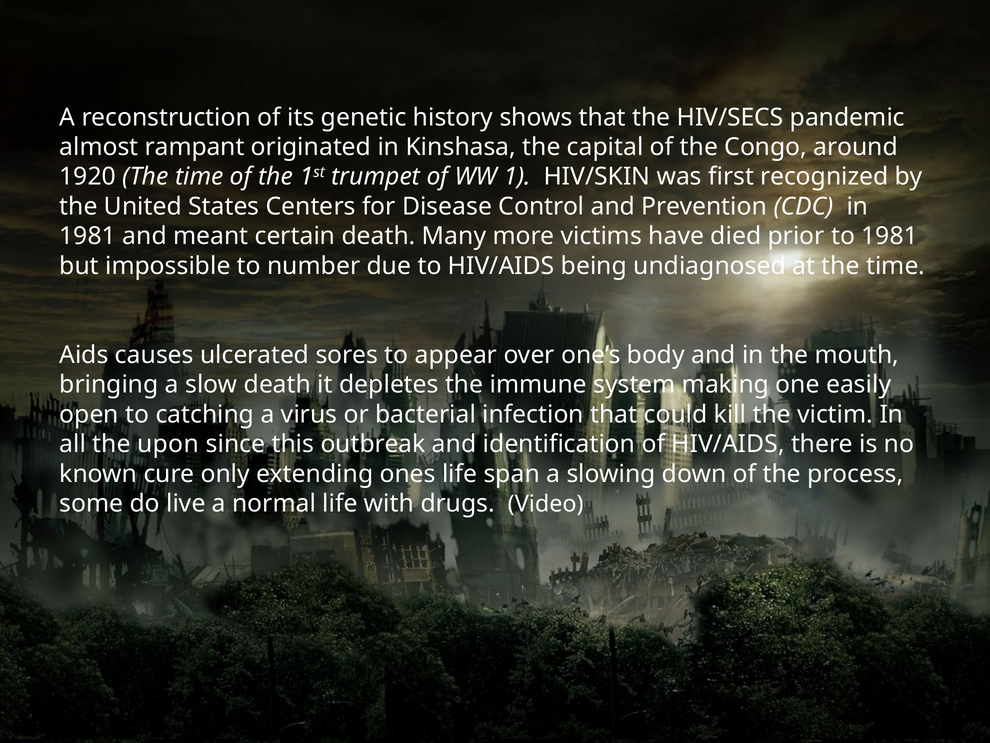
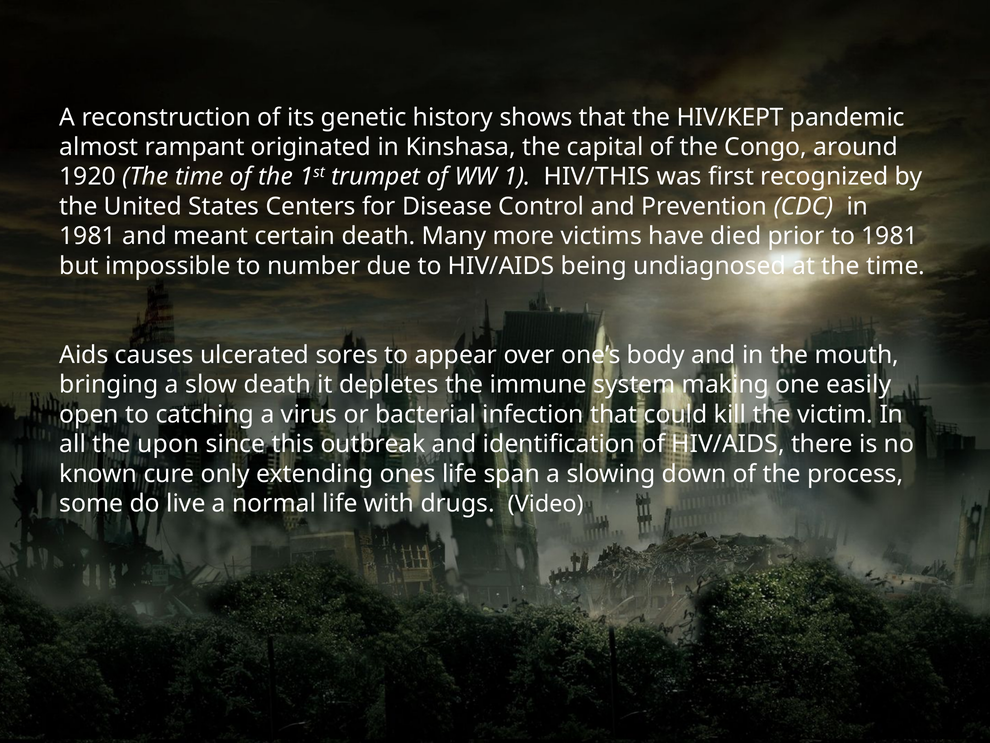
HIV/SECS: HIV/SECS -> HIV/KEPT
HIV/SKIN: HIV/SKIN -> HIV/THIS
